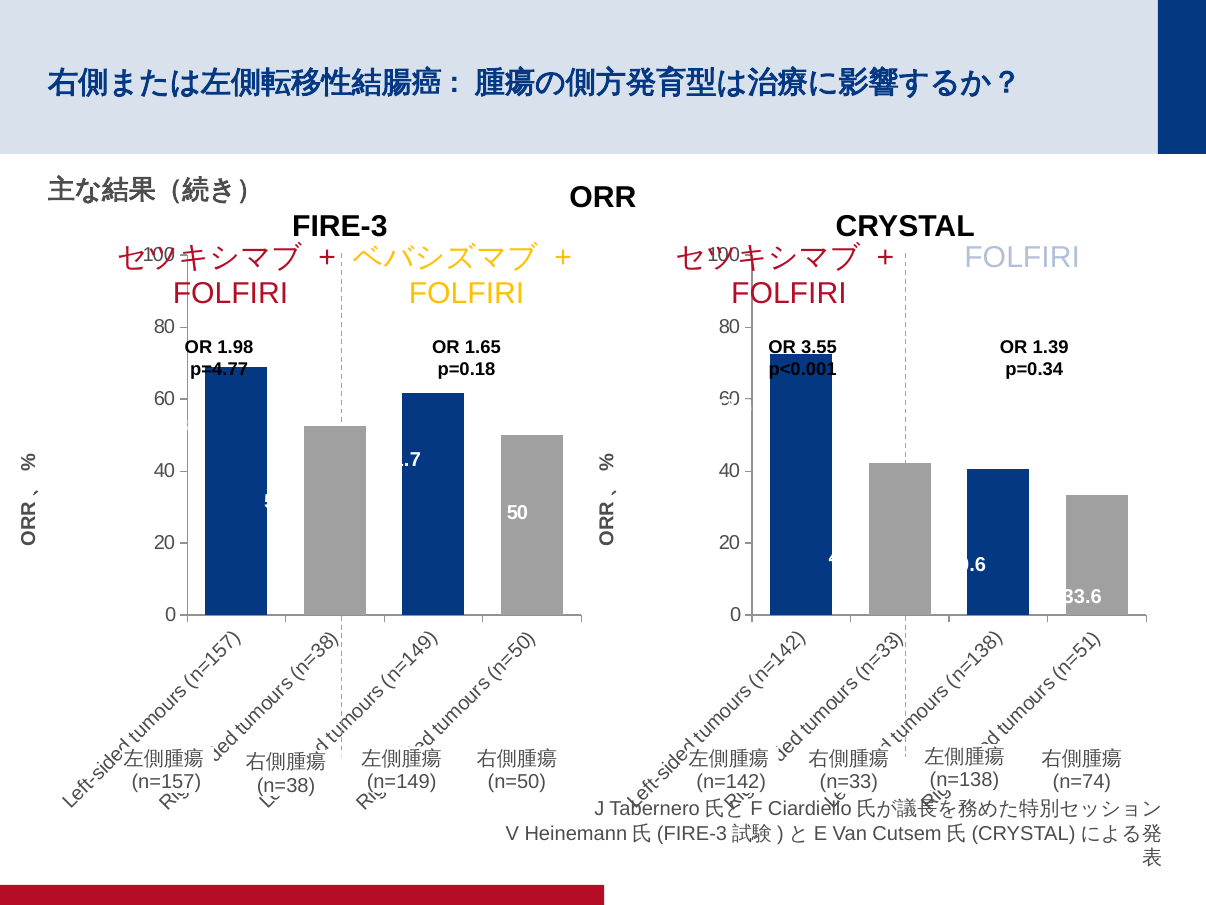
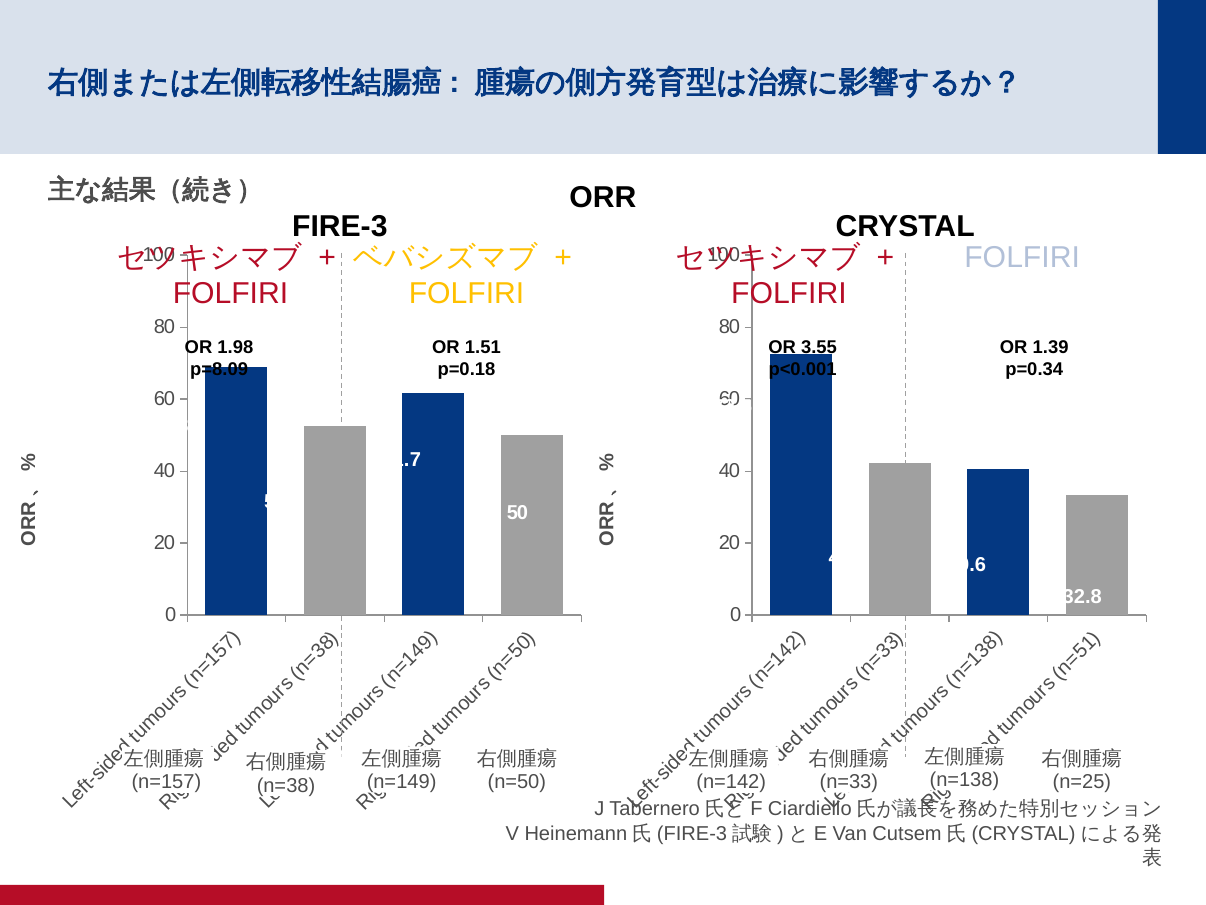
1.65: 1.65 -> 1.51
p=4.77: p=4.77 -> p=8.09
33.6: 33.6 -> 32.8
n=74: n=74 -> n=25
